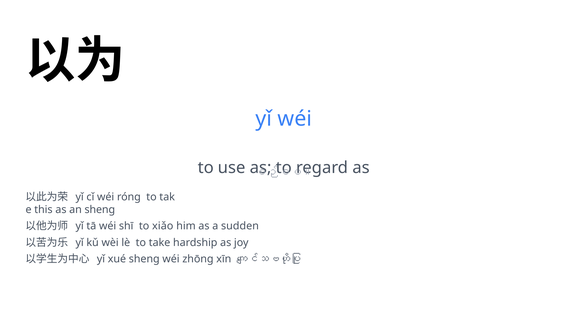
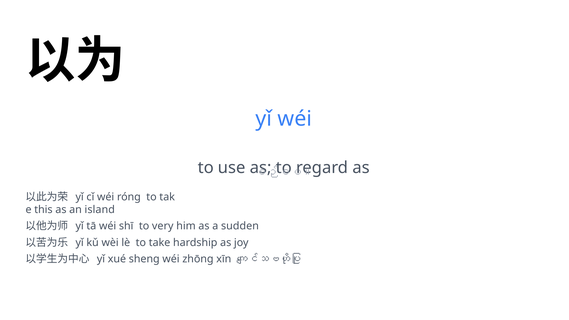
an sheng: sheng -> island
xiǎo: xiǎo -> very
